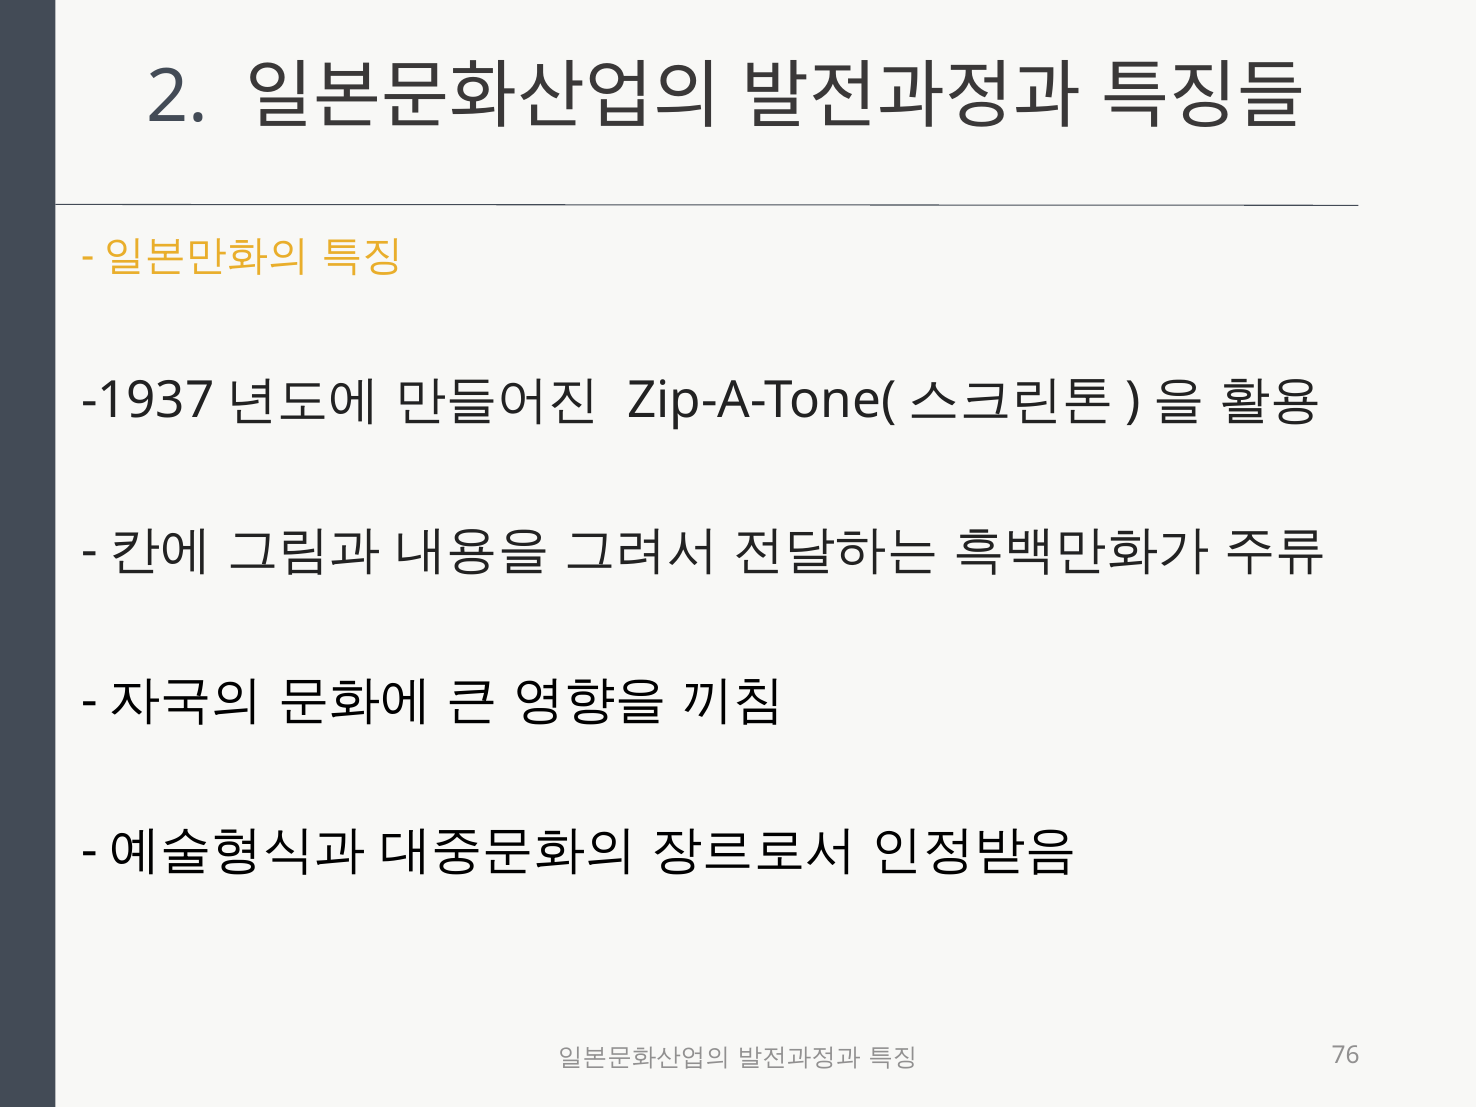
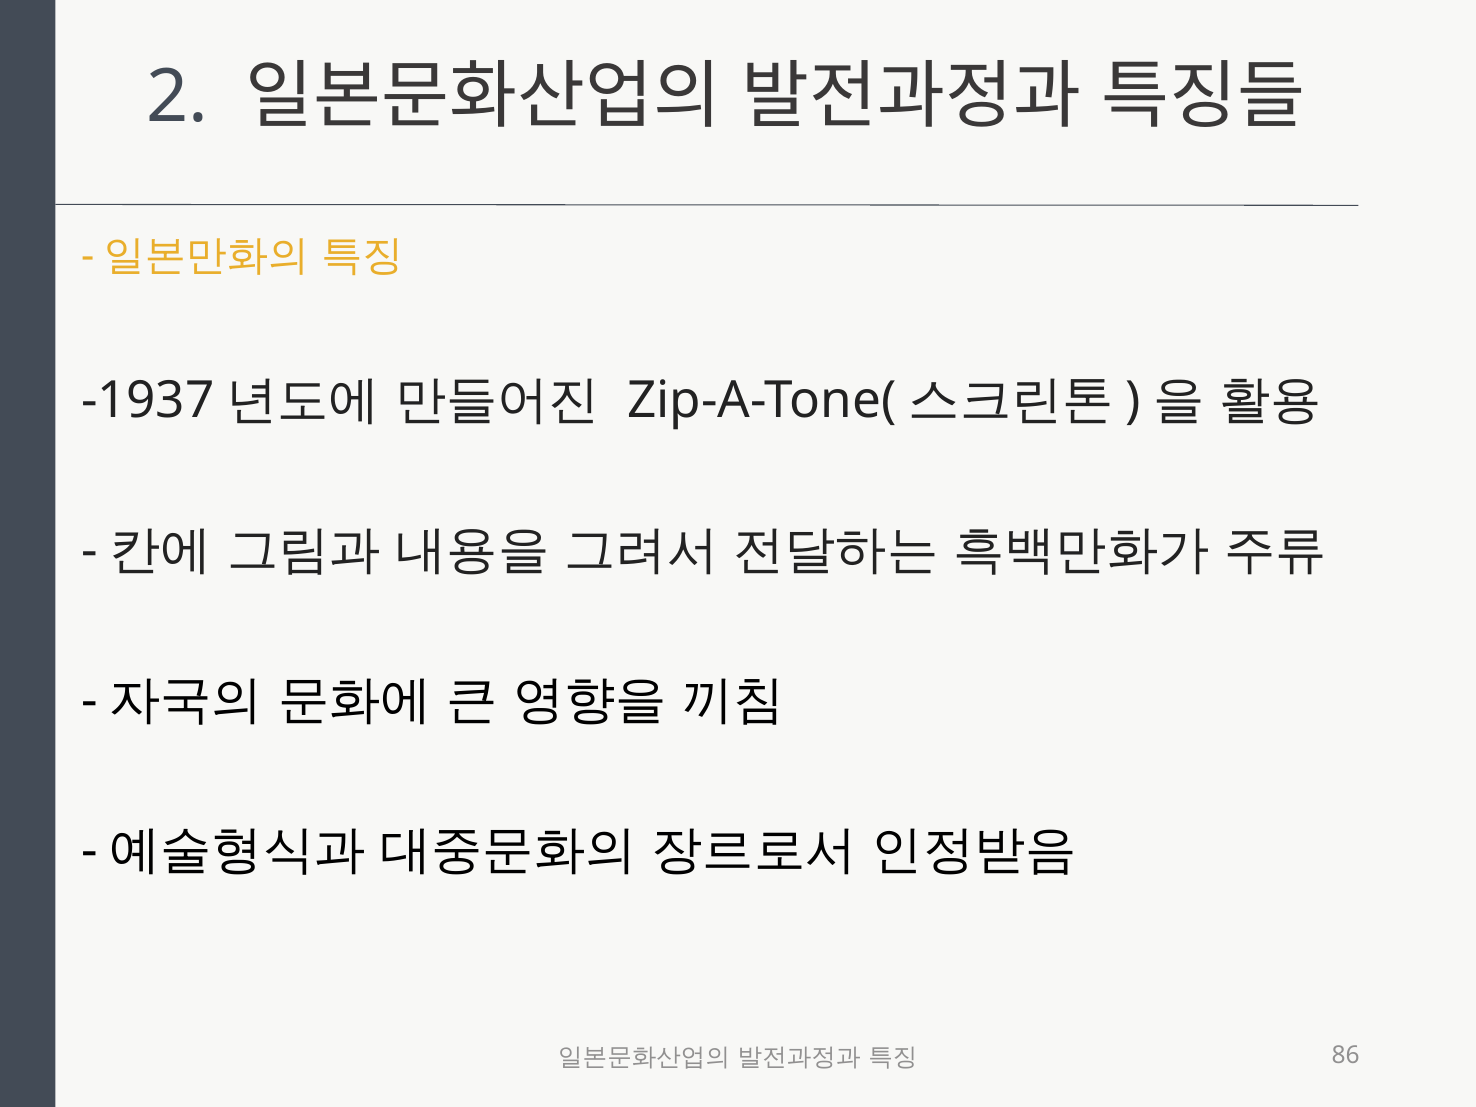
76: 76 -> 86
